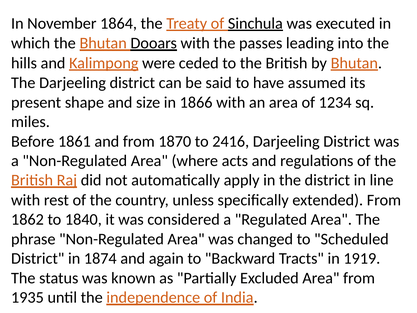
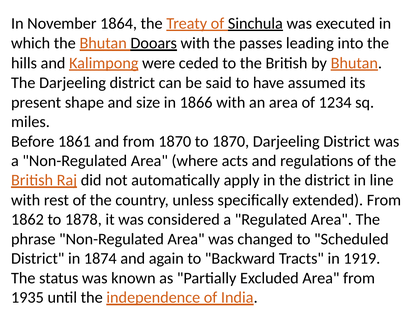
to 2416: 2416 -> 1870
1840: 1840 -> 1878
